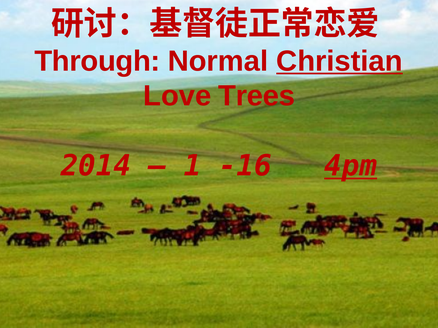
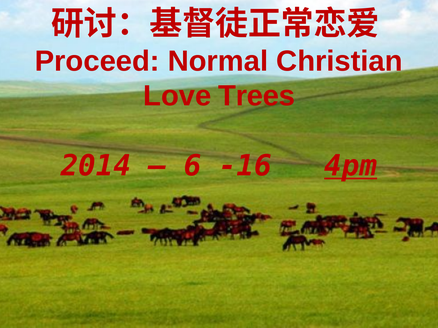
Through: Through -> Proceed
Christian underline: present -> none
1: 1 -> 6
